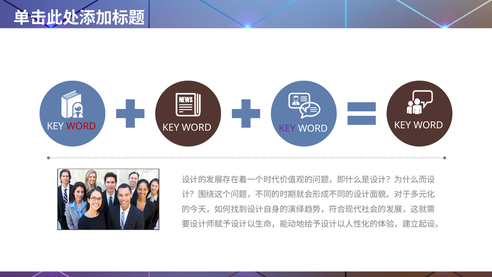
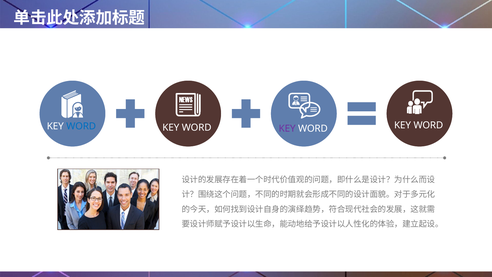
WORD at (81, 126) colour: red -> blue
